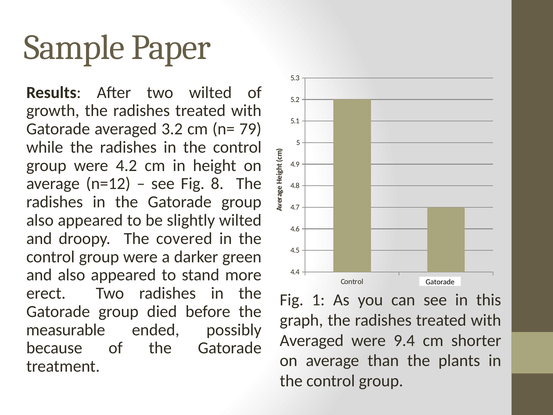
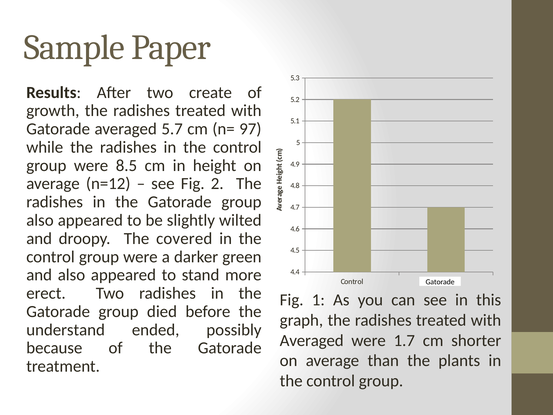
two wilted: wilted -> create
3.2: 3.2 -> 5.7
79: 79 -> 97
4.2: 4.2 -> 8.5
8: 8 -> 2
measurable: measurable -> understand
9.4: 9.4 -> 1.7
